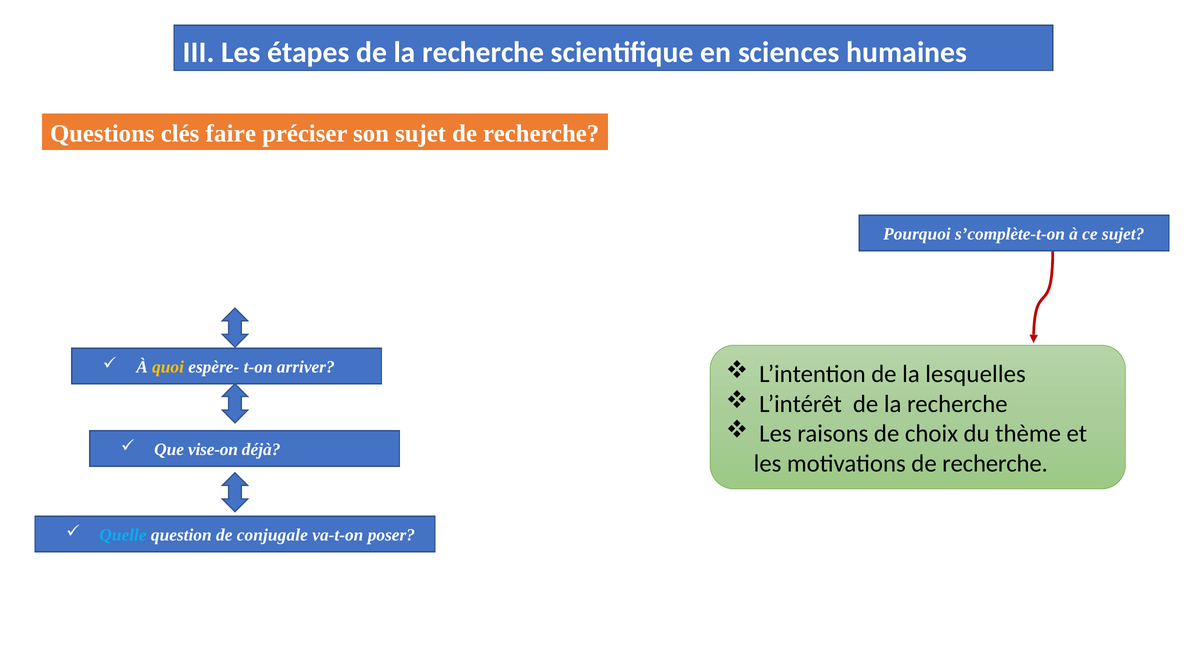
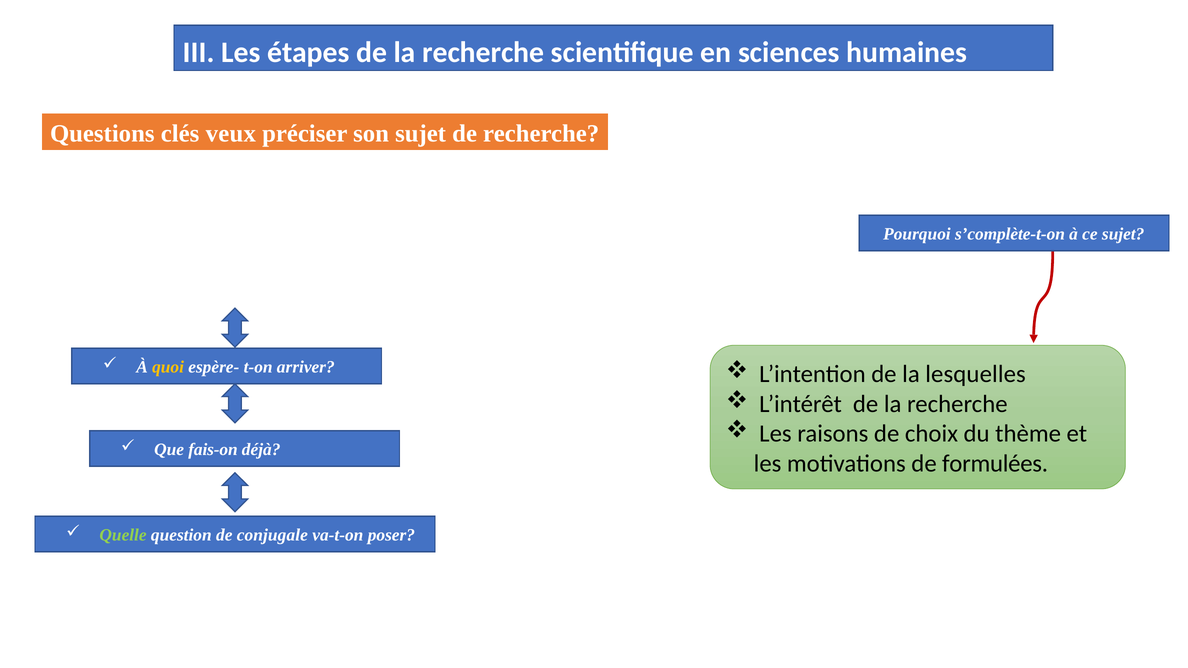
faire: faire -> veux
vise-on: vise-on -> fais-on
motivations de recherche: recherche -> formulées
Quelle colour: light blue -> light green
